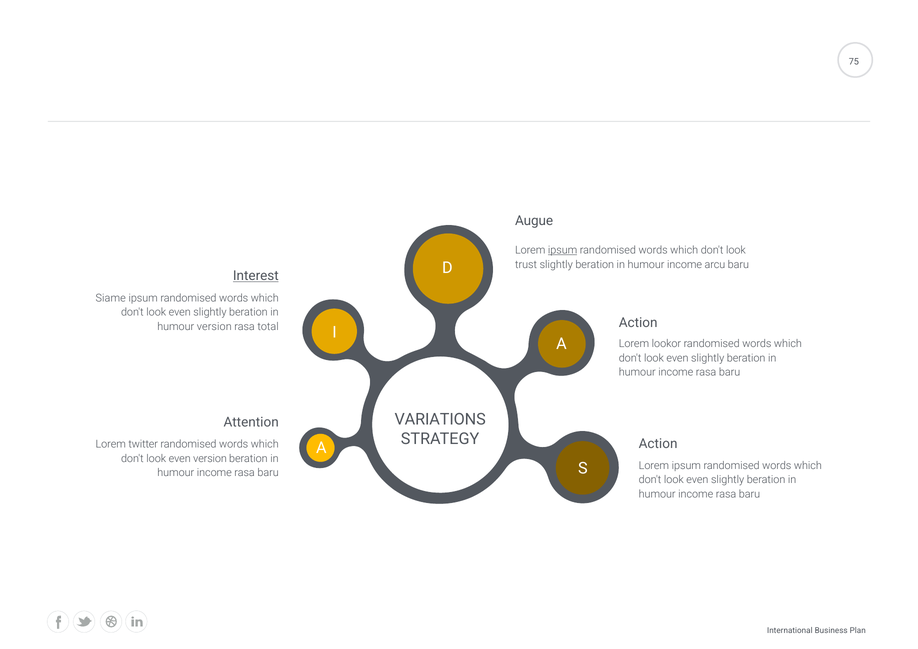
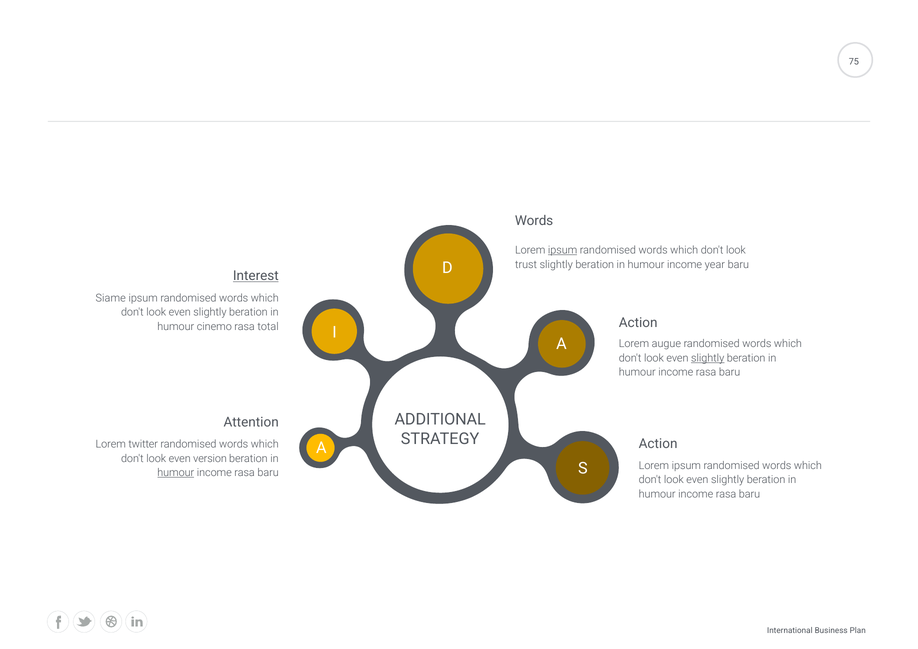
Augue at (534, 221): Augue -> Words
arcu: arcu -> year
humour version: version -> cinemo
lookor: lookor -> augue
slightly at (708, 358) underline: none -> present
VARIATIONS: VARIATIONS -> ADDITIONAL
humour at (176, 473) underline: none -> present
